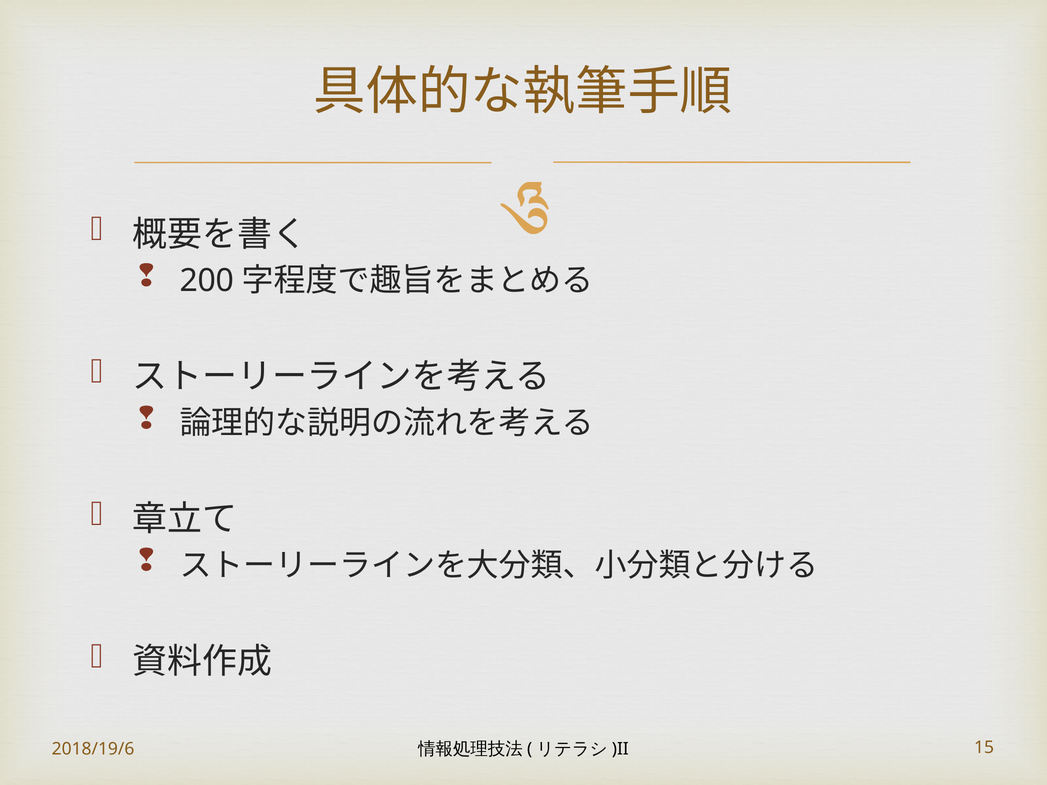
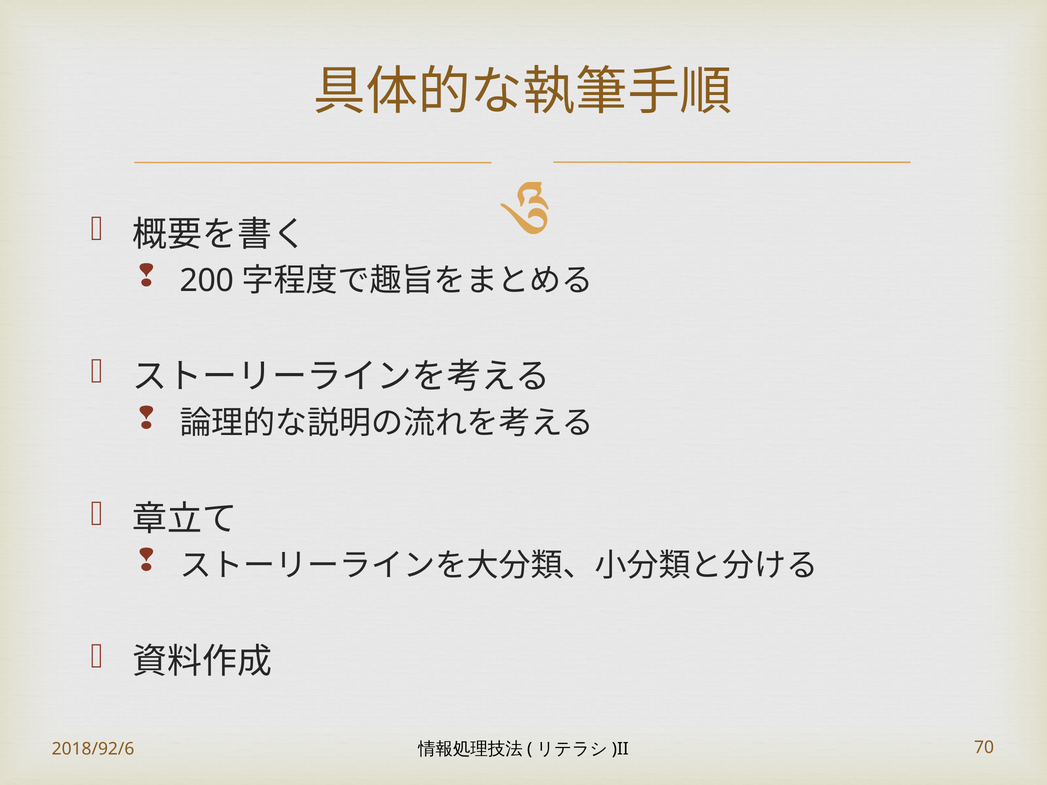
2018/19/6: 2018/19/6 -> 2018/92/6
15: 15 -> 70
